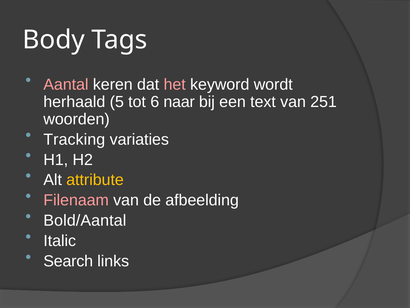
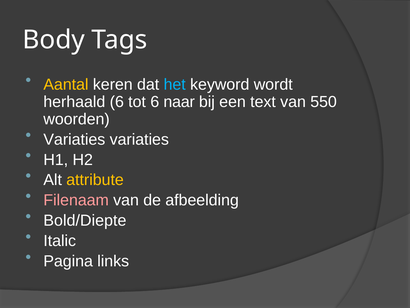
Aantal colour: pink -> yellow
het colour: pink -> light blue
herhaald 5: 5 -> 6
251: 251 -> 550
Tracking at (74, 139): Tracking -> Variaties
Bold/Aantal: Bold/Aantal -> Bold/Diepte
Search: Search -> Pagina
